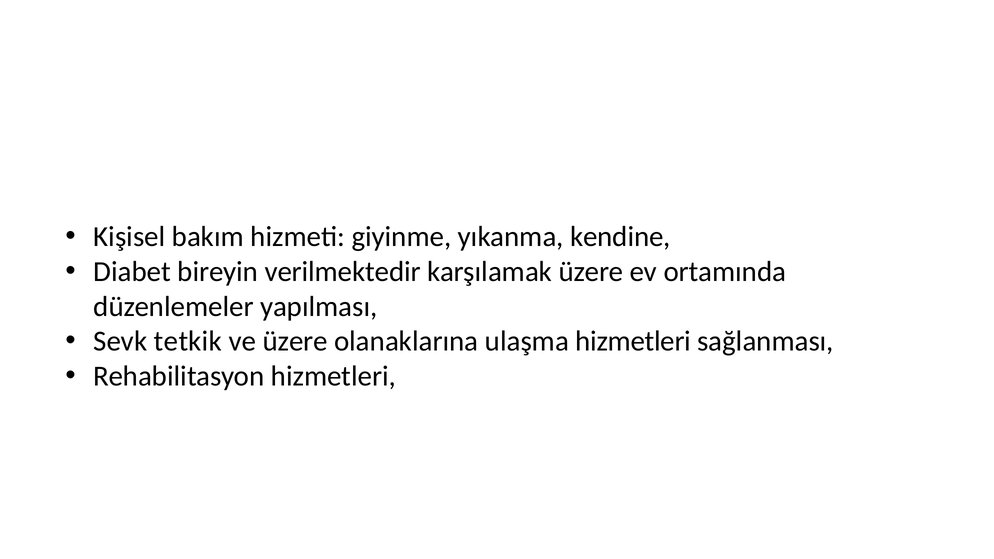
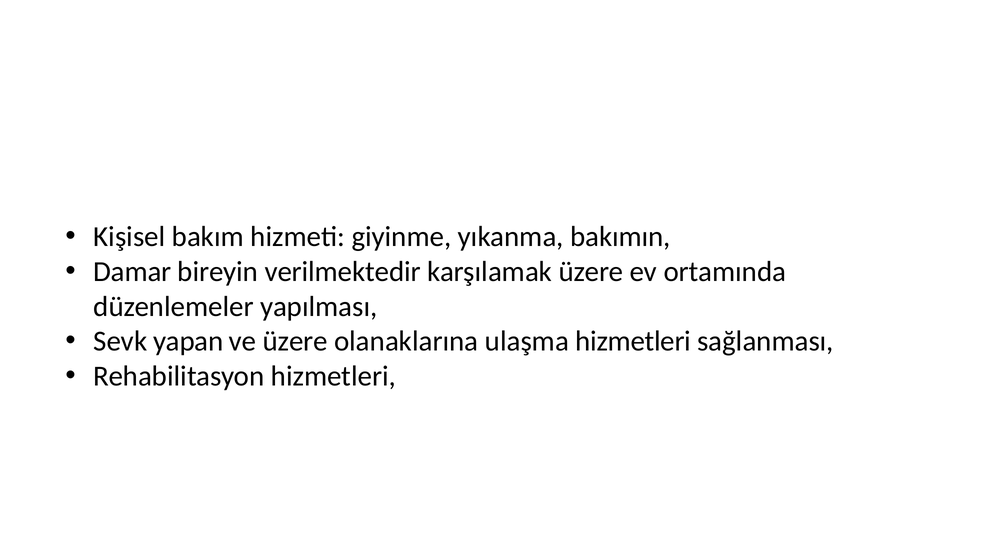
kendine: kendine -> bakımın
Diabet: Diabet -> Damar
tetkik: tetkik -> yapan
